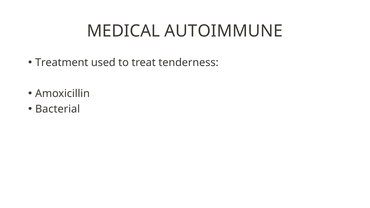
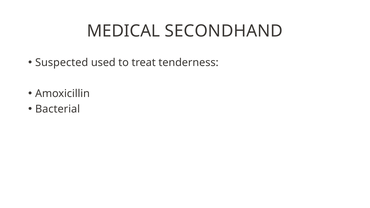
AUTOIMMUNE: AUTOIMMUNE -> SECONDHAND
Treatment: Treatment -> Suspected
